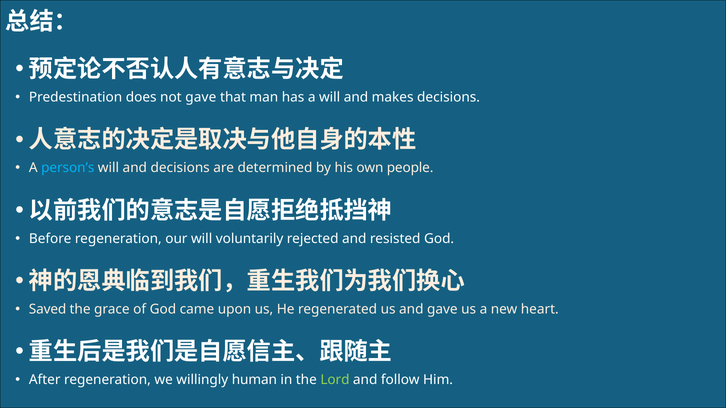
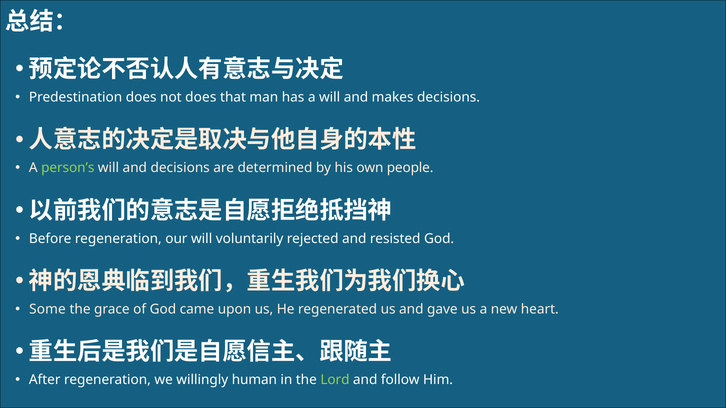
not gave: gave -> does
person’s colour: light blue -> light green
Saved: Saved -> Some
